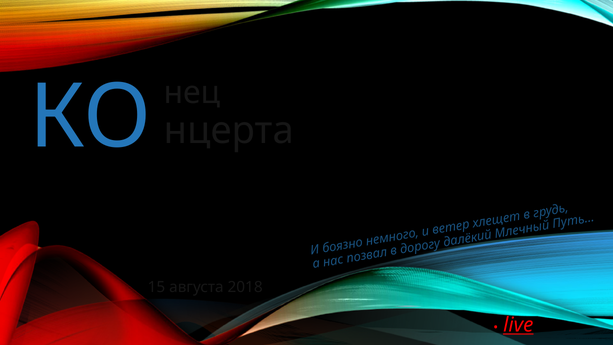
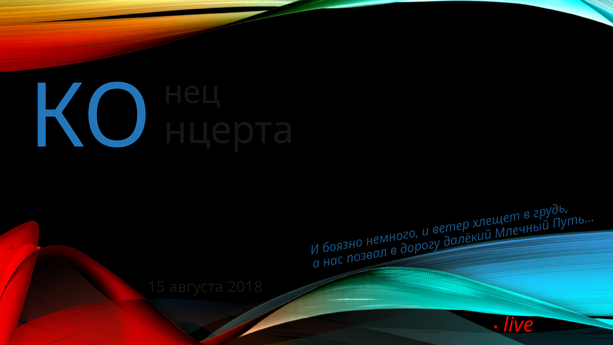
live underline: present -> none
